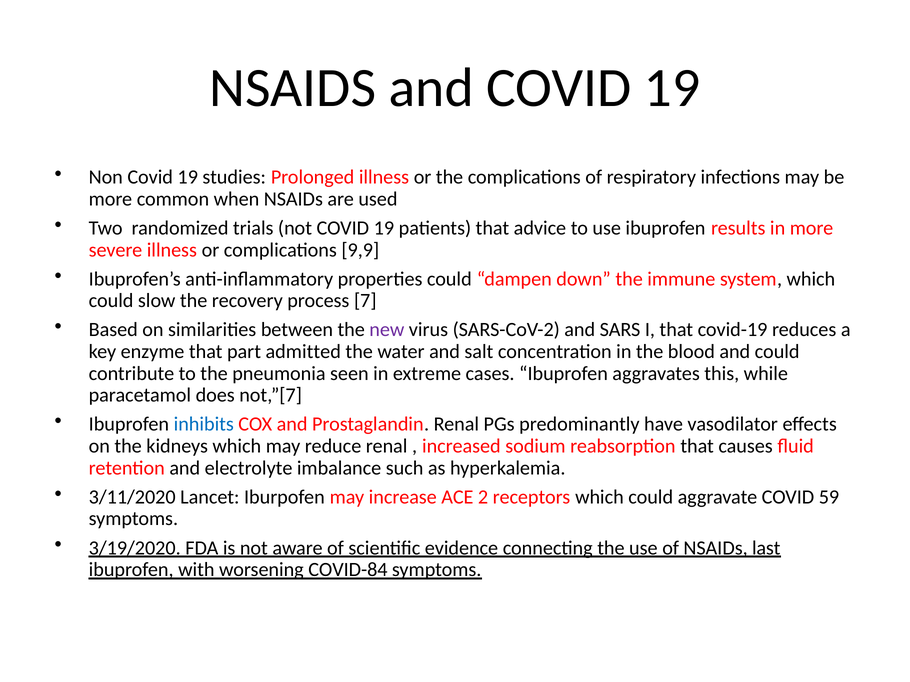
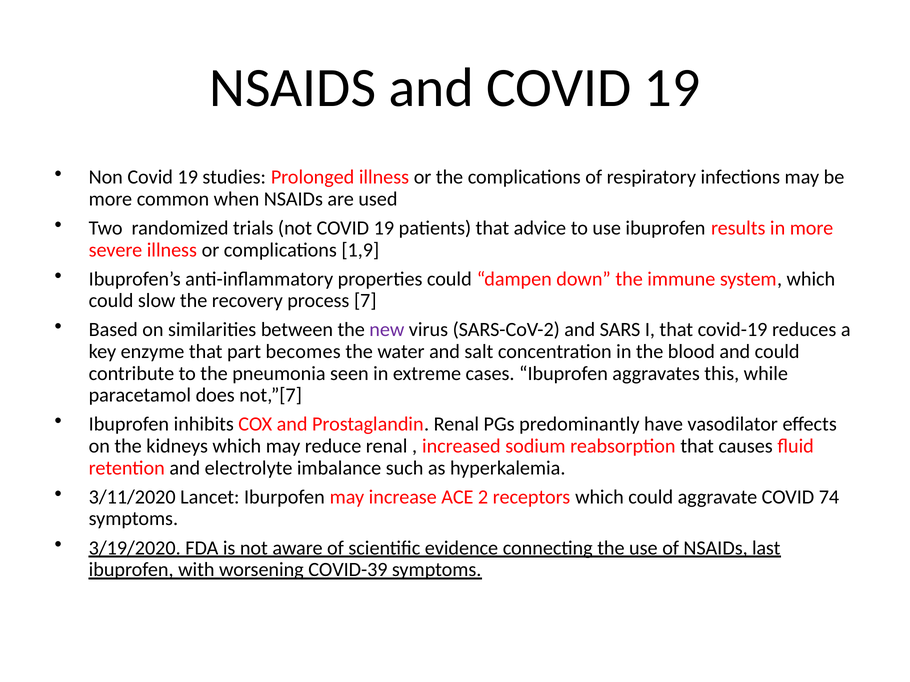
9,9: 9,9 -> 1,9
admitted: admitted -> becomes
inhibits colour: blue -> black
59: 59 -> 74
COVID-84: COVID-84 -> COVID-39
